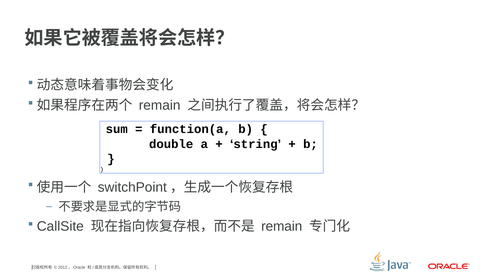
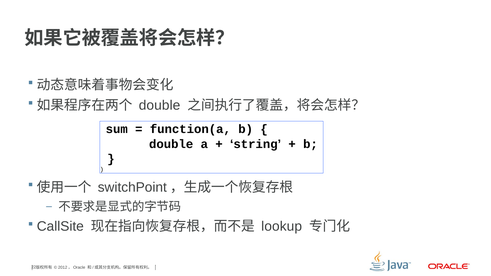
remain at (160, 105): remain -> double
remain at (282, 227): remain -> lookup
